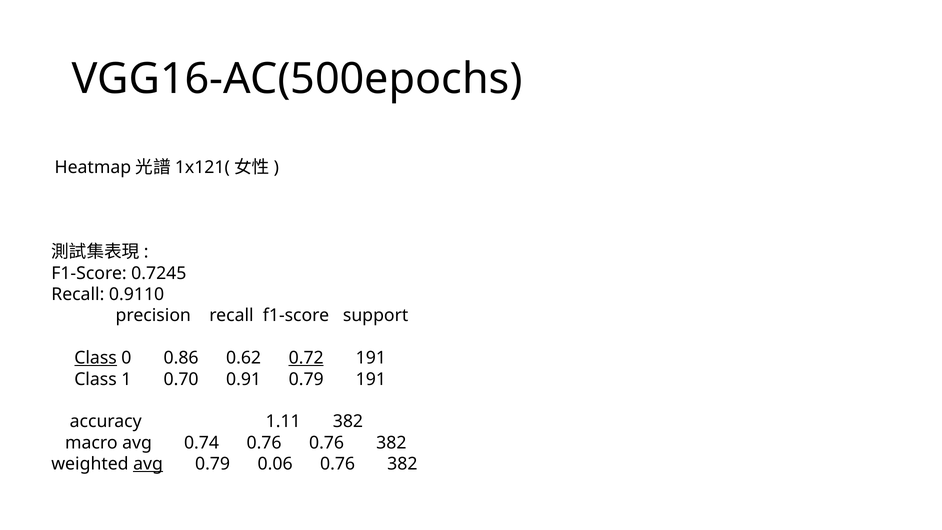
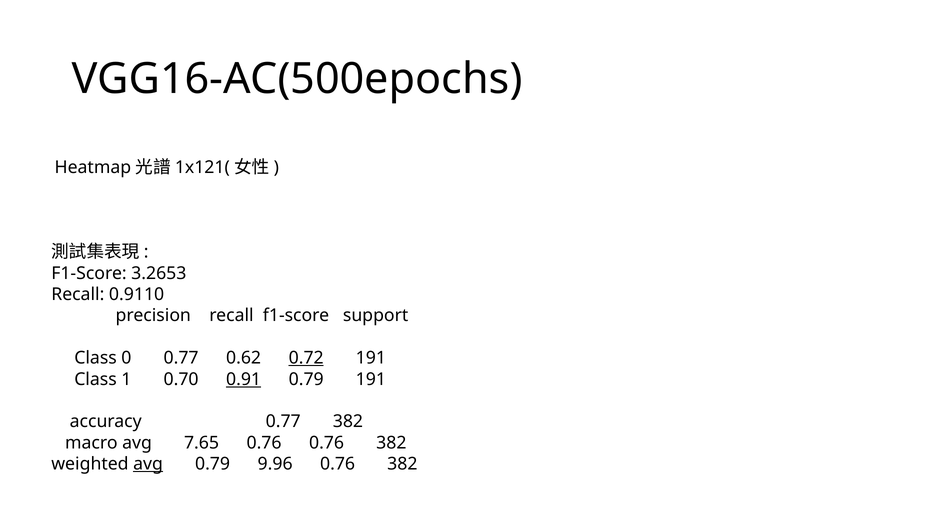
0.7245: 0.7245 -> 3.2653
Class at (96, 358) underline: present -> none
0 0.86: 0.86 -> 0.77
0.91 underline: none -> present
accuracy 1.11: 1.11 -> 0.77
0.74: 0.74 -> 7.65
0.06: 0.06 -> 9.96
